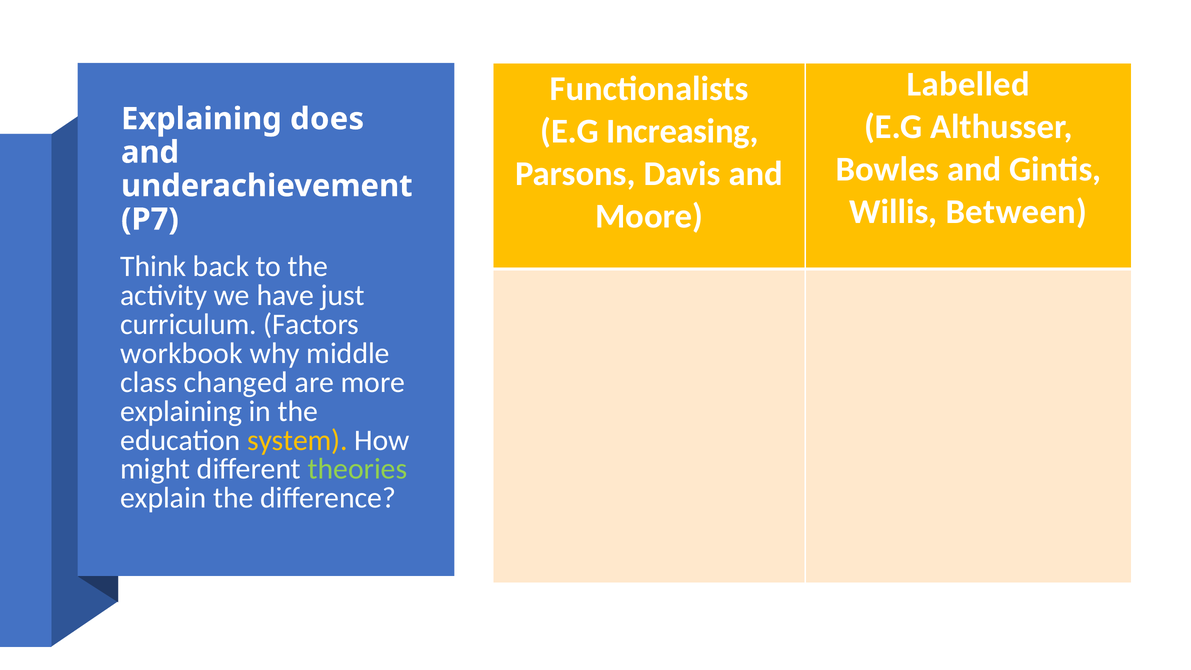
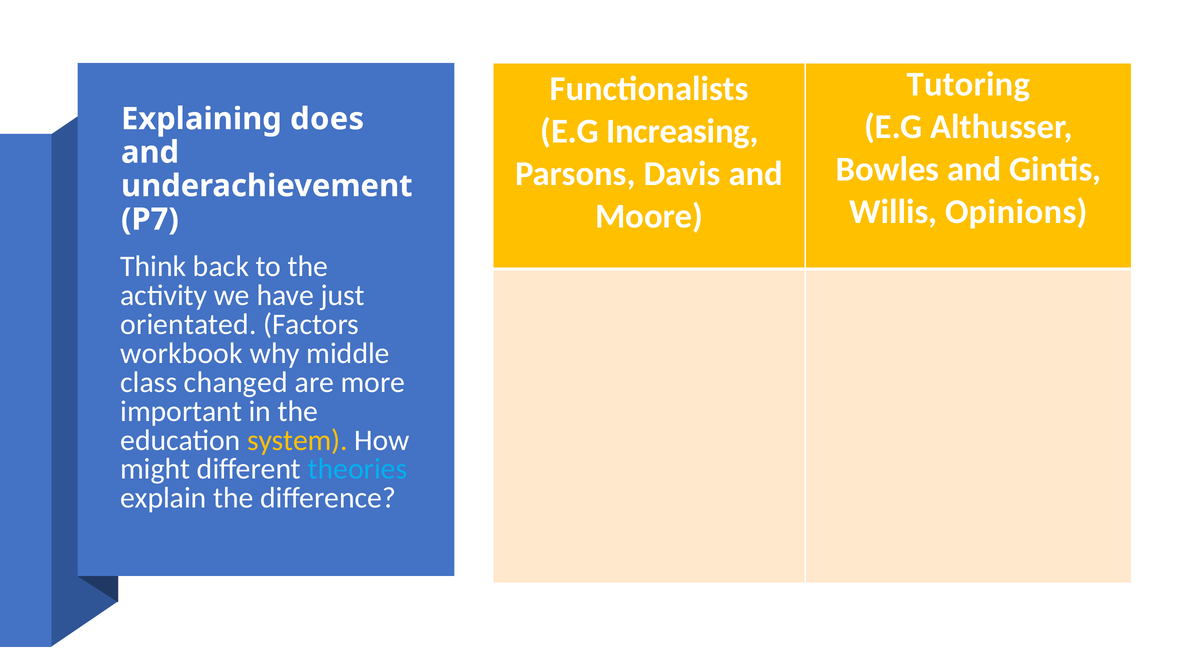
Labelled: Labelled -> Tutoring
Between: Between -> Opinions
curriculum: curriculum -> orientated
explaining at (181, 411): explaining -> important
theories colour: light green -> light blue
